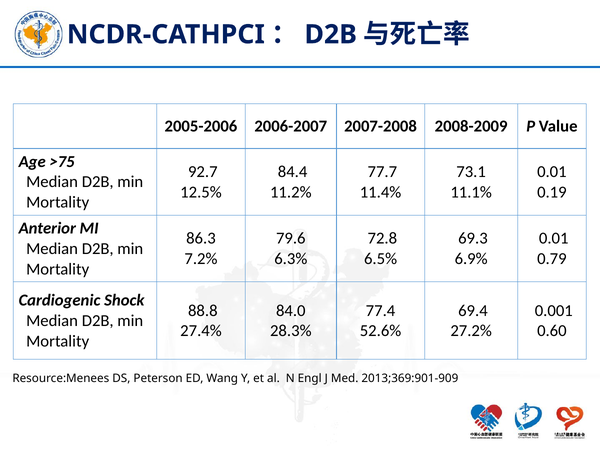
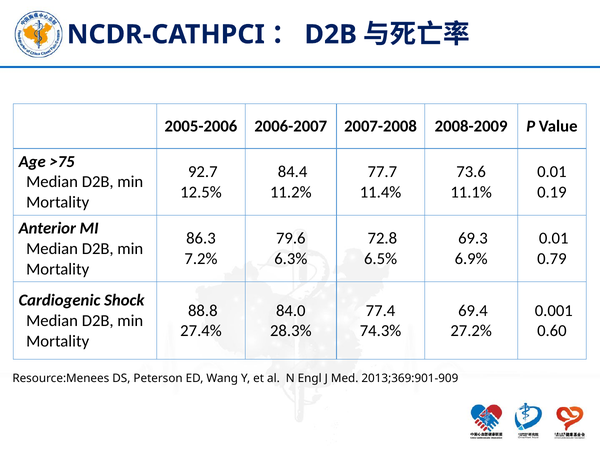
73.1: 73.1 -> 73.6
52.6%: 52.6% -> 74.3%
